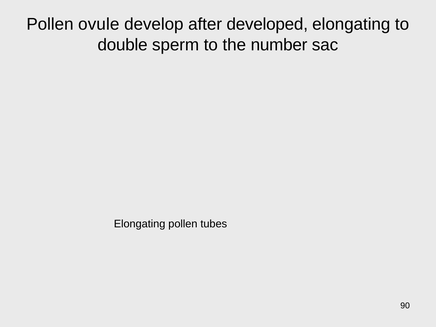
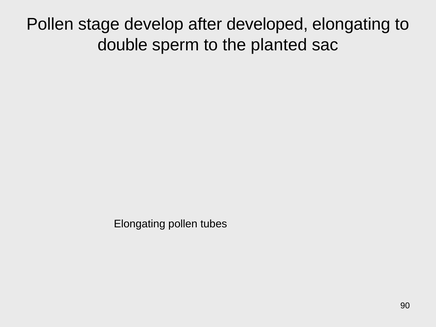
ovule: ovule -> stage
number: number -> planted
